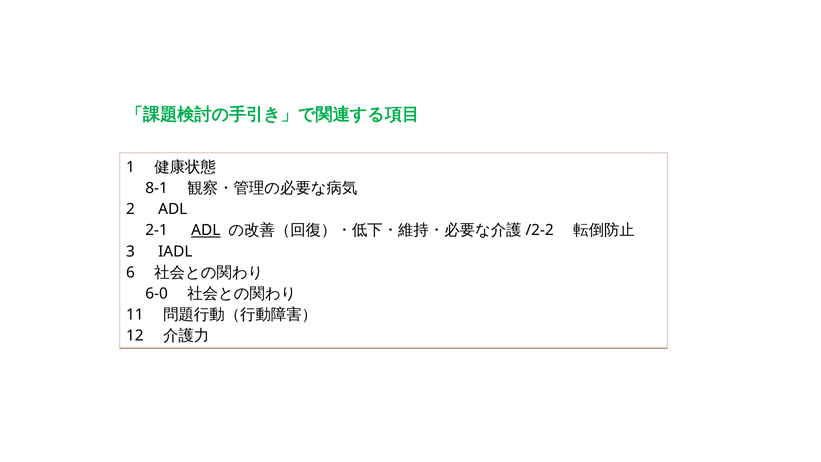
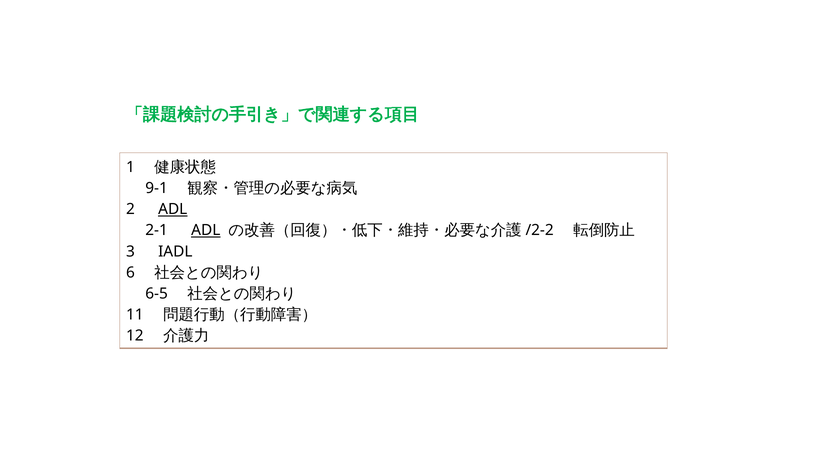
8-1: 8-1 -> 9-1
ADL at (173, 209) underline: none -> present
6-0: 6-0 -> 6-5
